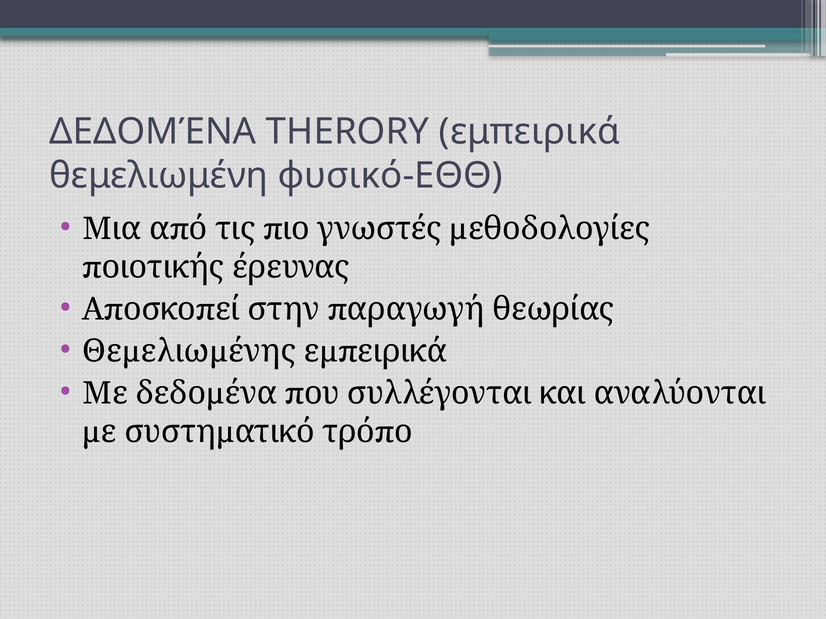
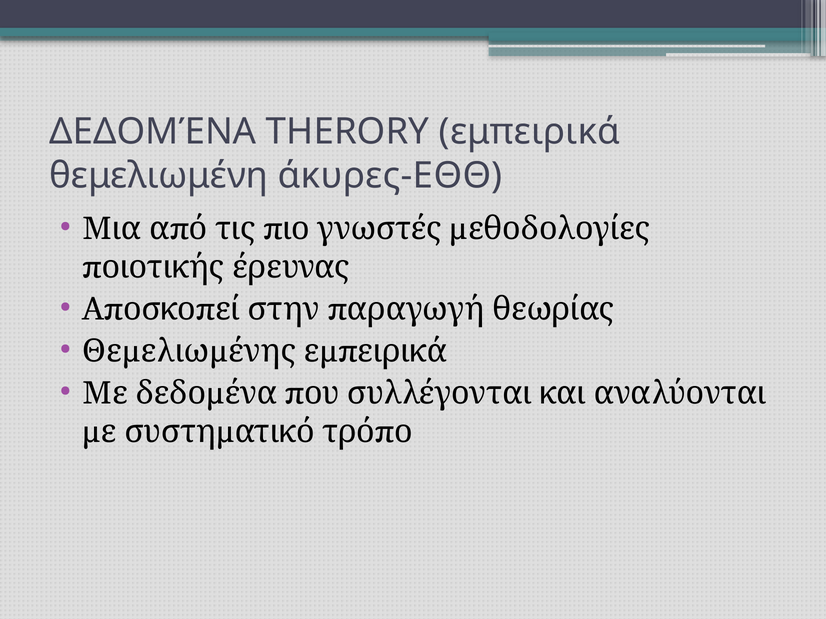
φυσικό-ΕΘΘ: φυσικό-ΕΘΘ -> άκυρες-ΕΘΘ
